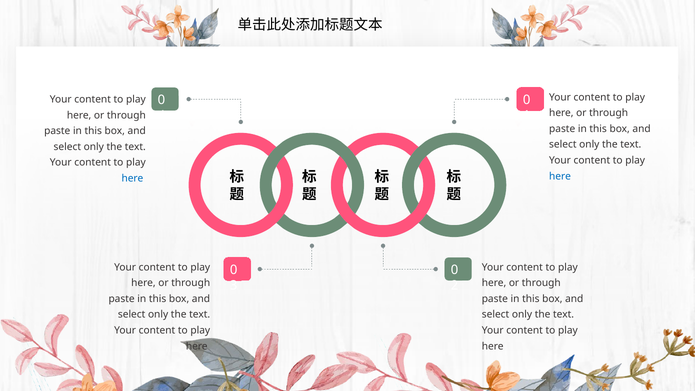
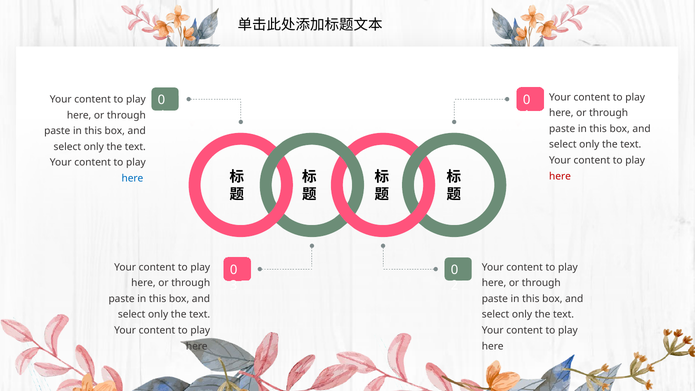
here at (560, 176) colour: blue -> red
